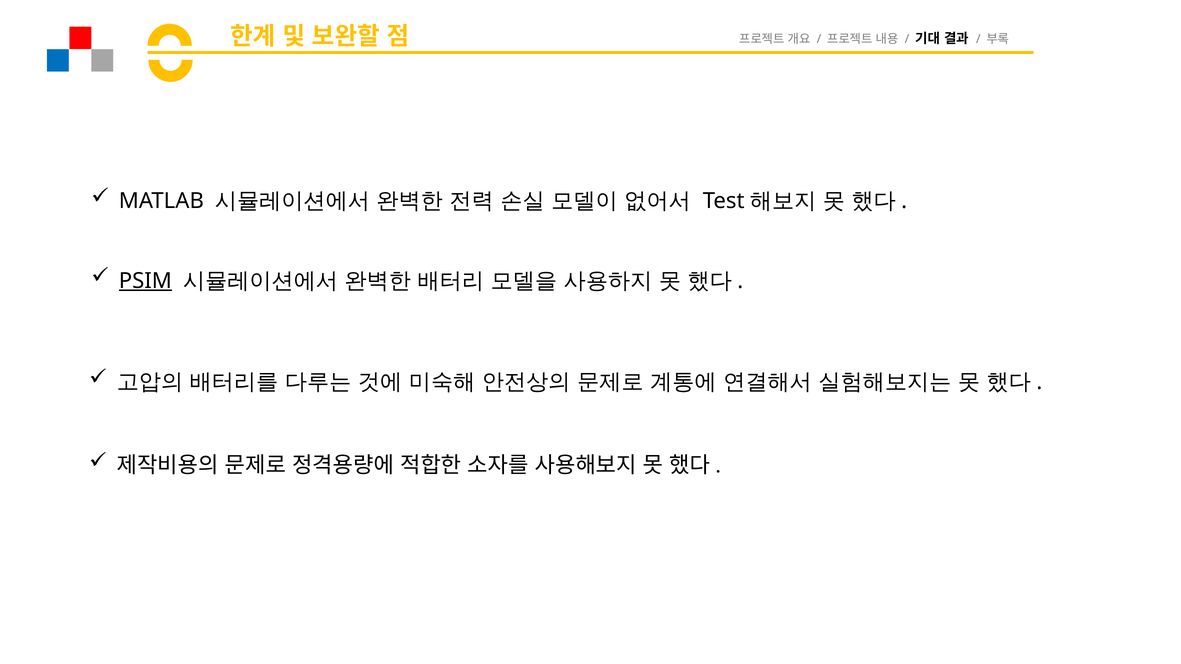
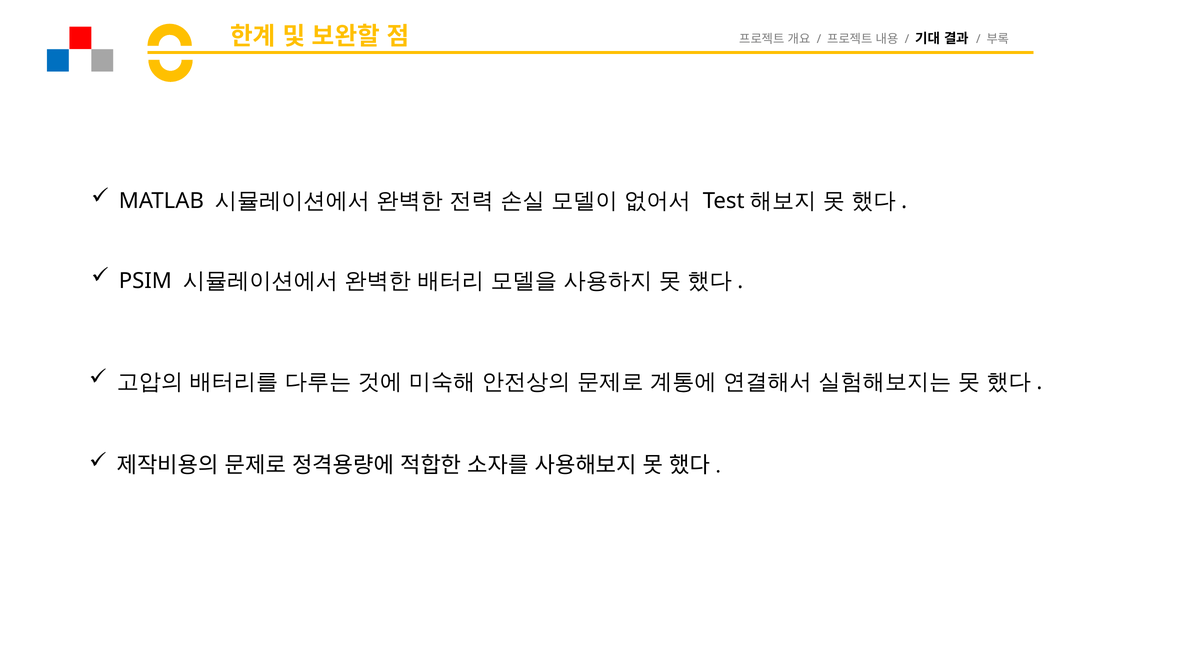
PSIM underline: present -> none
